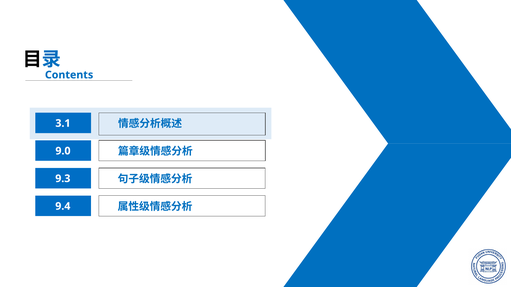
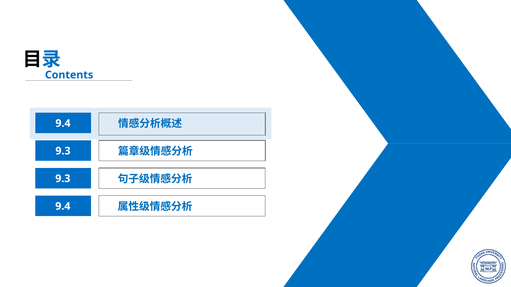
3.1 at (63, 123): 3.1 -> 9.4
9.0 at (63, 151): 9.0 -> 9.3
